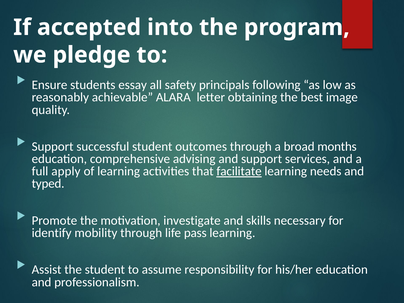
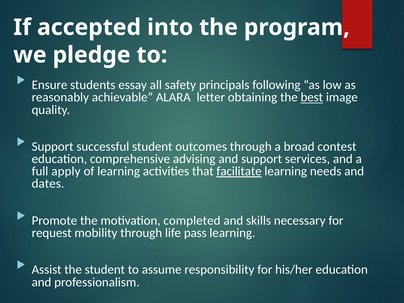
best underline: none -> present
months: months -> contest
typed: typed -> dates
investigate: investigate -> completed
identify: identify -> request
